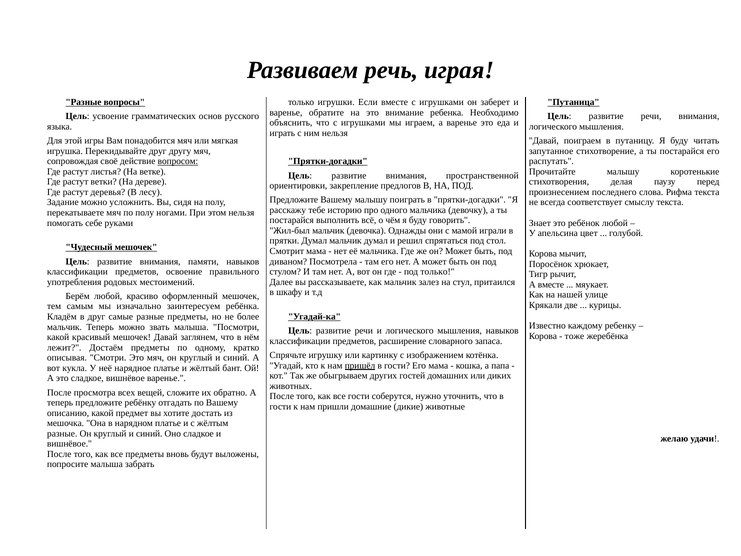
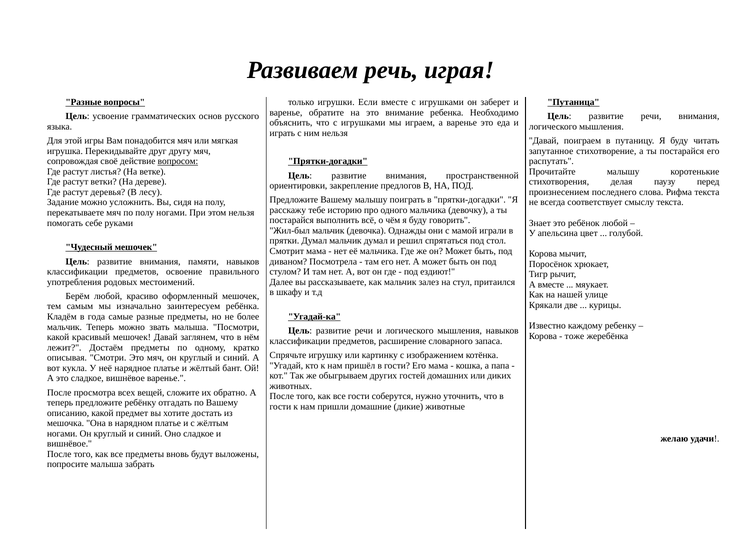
под только: только -> ездиют
в друг: друг -> года
пришёл underline: present -> none
разные at (62, 433): разные -> ногами
